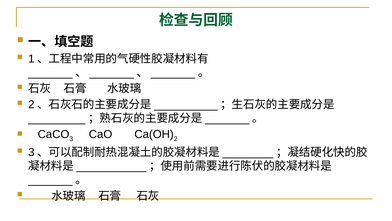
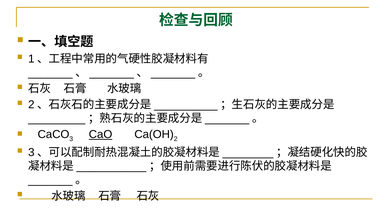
CaO underline: none -> present
